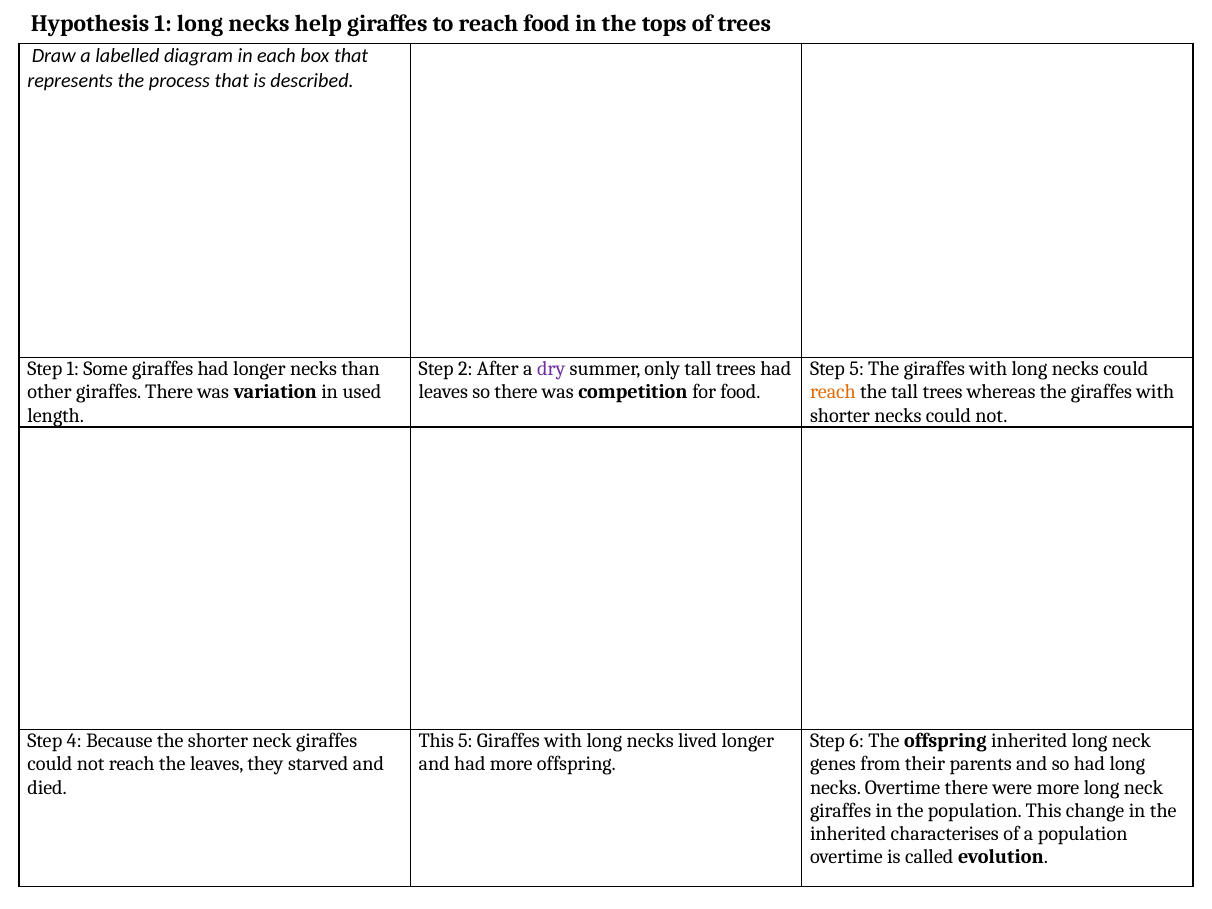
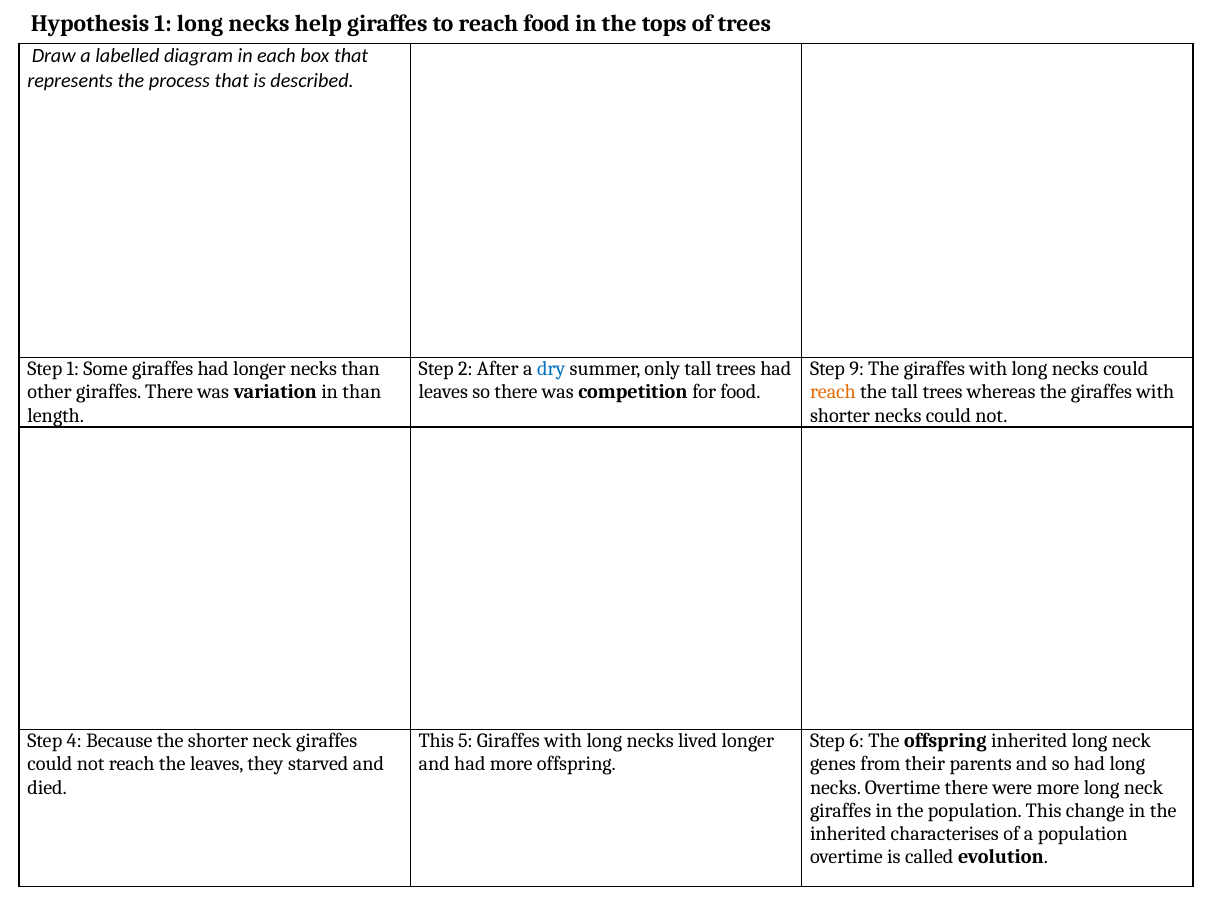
dry colour: purple -> blue
Step 5: 5 -> 9
in used: used -> than
